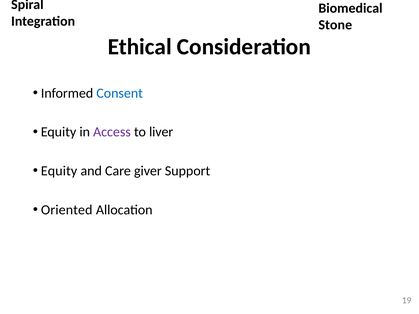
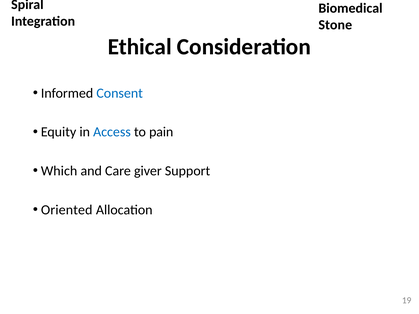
Access colour: purple -> blue
liver: liver -> pain
Equity at (59, 171): Equity -> Which
